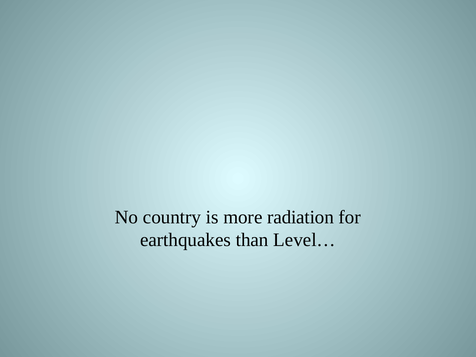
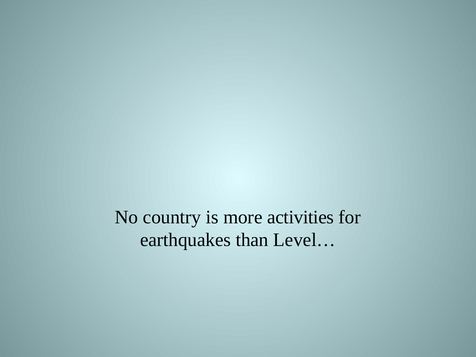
radiation: radiation -> activities
